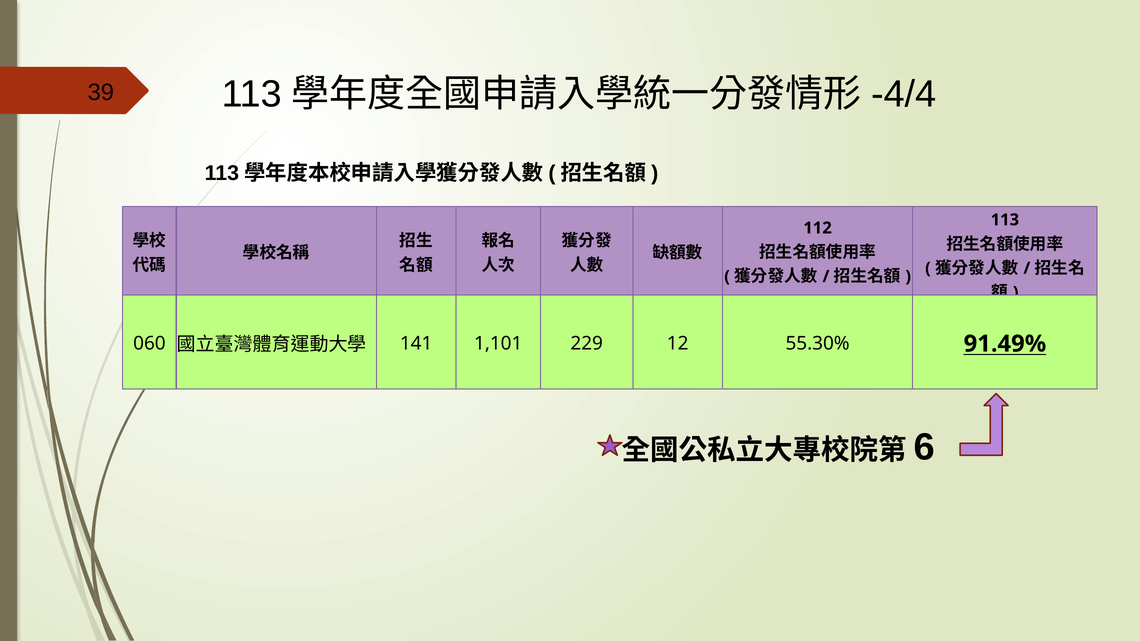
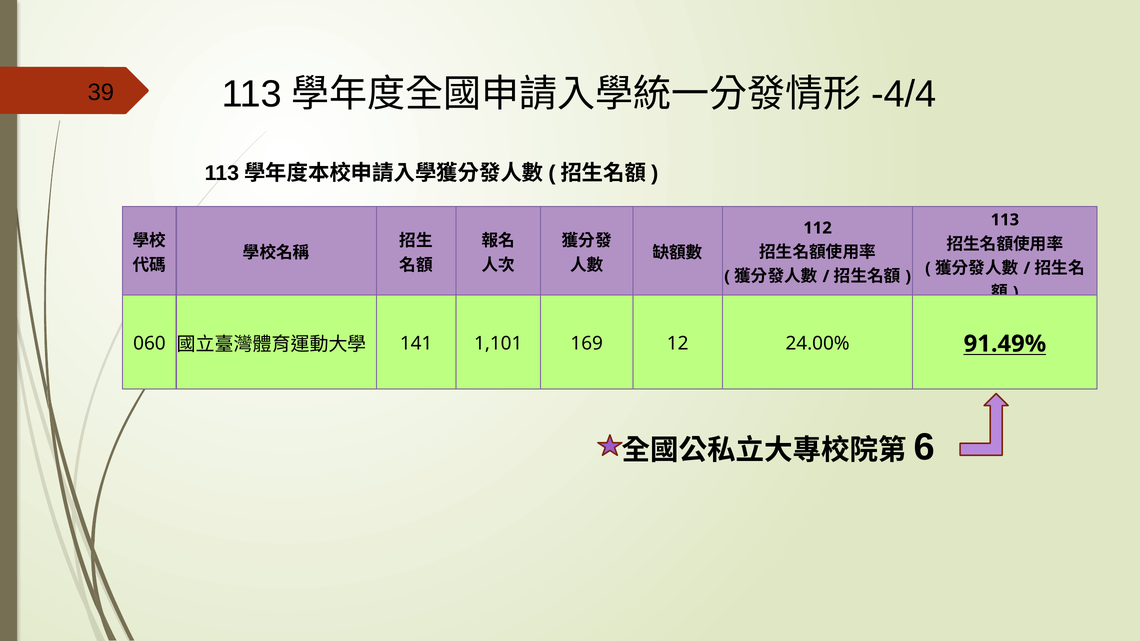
229: 229 -> 169
55.30%: 55.30% -> 24.00%
